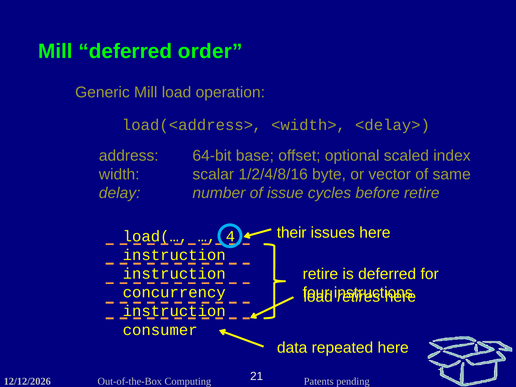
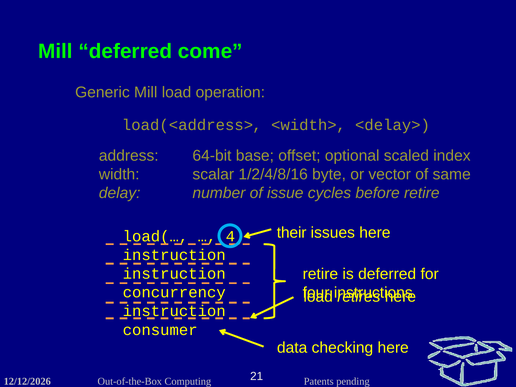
order: order -> come
repeated: repeated -> checking
